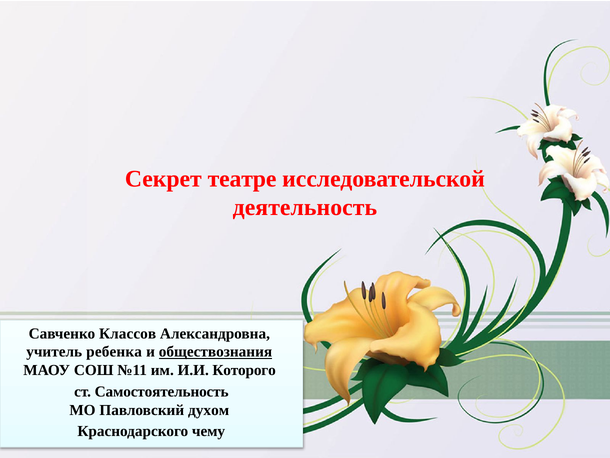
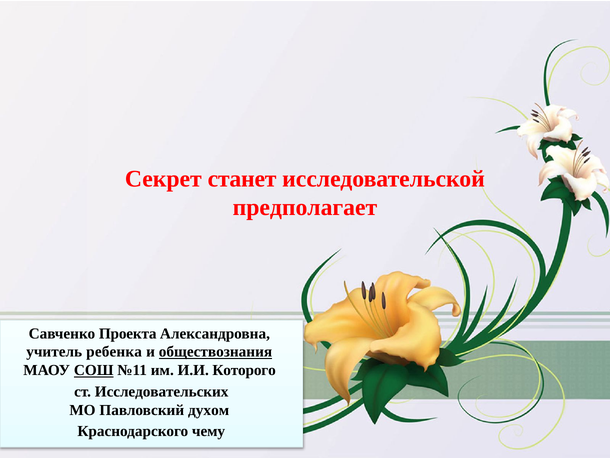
театре: театре -> станет
деятельность: деятельность -> предполагает
Классов: Классов -> Проекта
СОШ underline: none -> present
Самостоятельность: Самостоятельность -> Исследовательских
